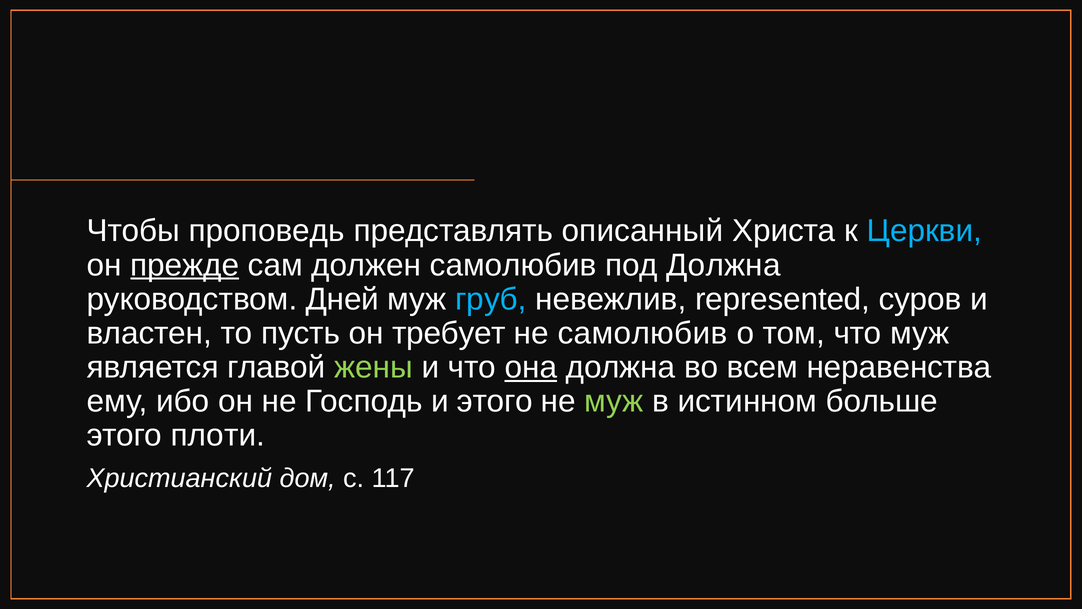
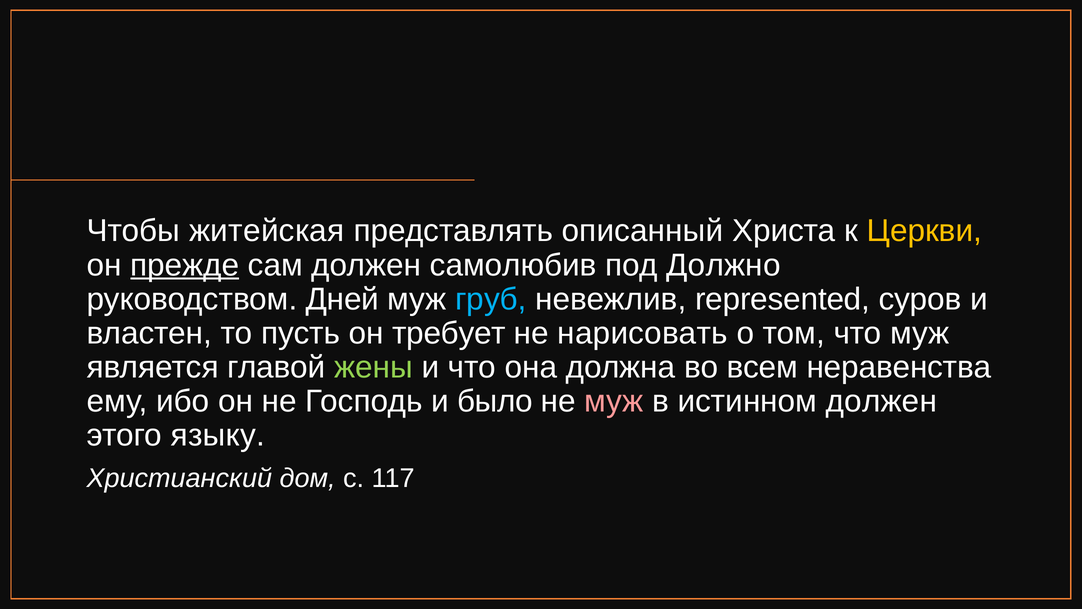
проповедь: проповедь -> житейская
Церкви colour: light blue -> yellow
под Должна: Должна -> Должно
не самолюбив: самолюбив -> нарисовать
она underline: present -> none
и этого: этого -> было
муж at (614, 401) colour: light green -> pink
истинном больше: больше -> должен
плоти: плоти -> языку
